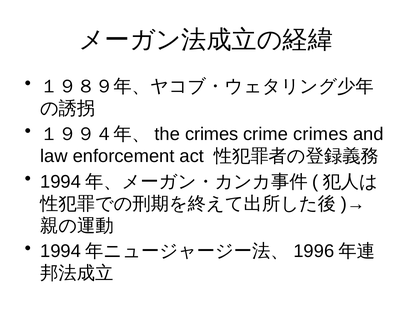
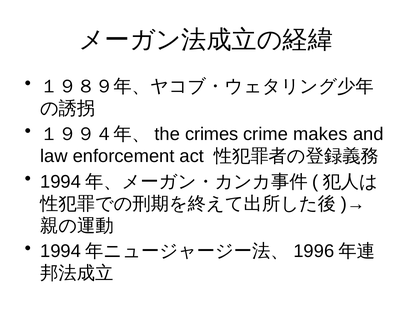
crime crimes: crimes -> makes
